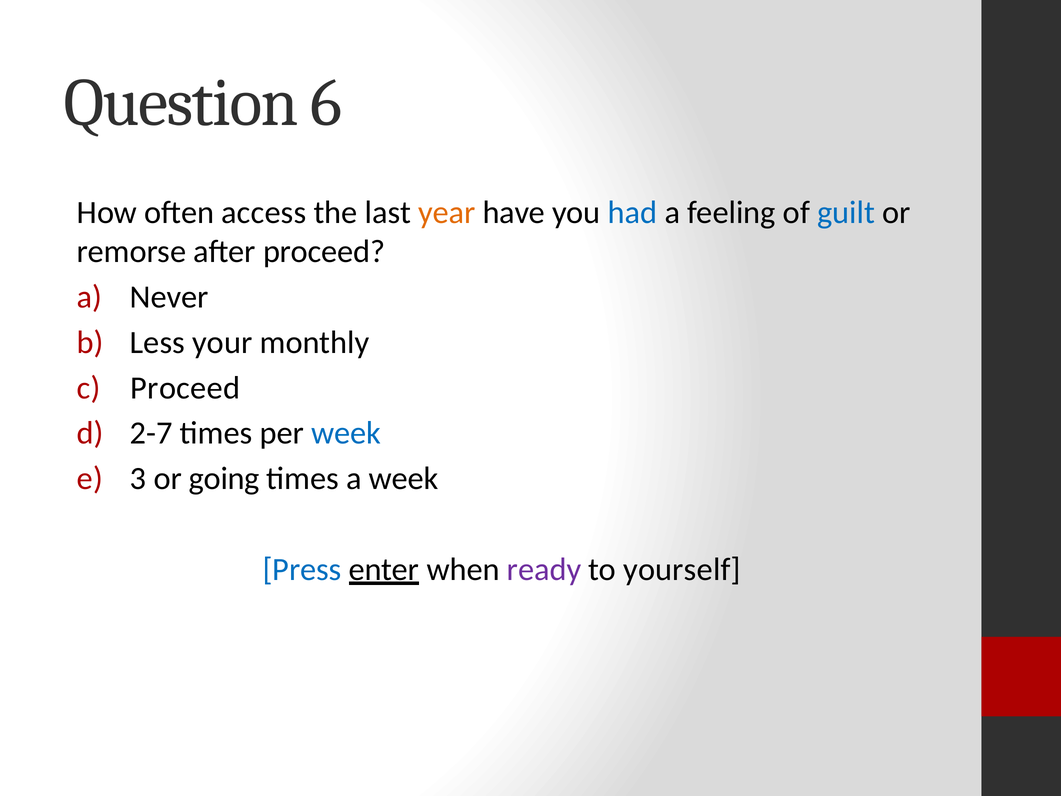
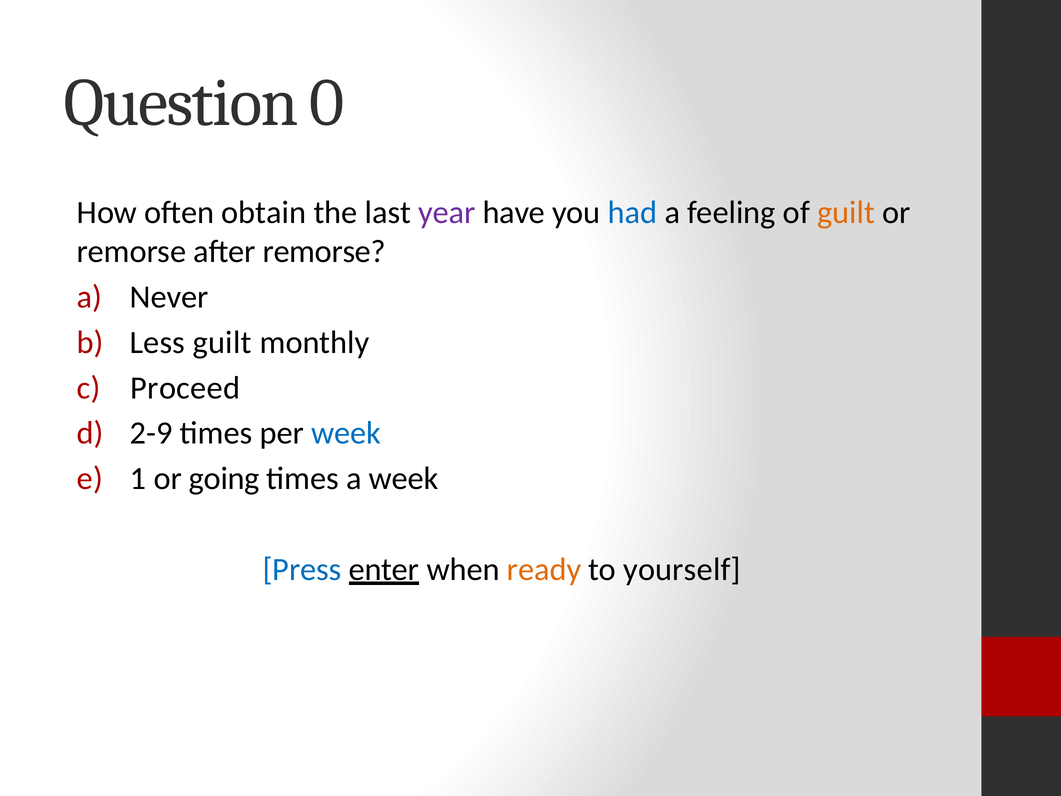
6: 6 -> 0
access: access -> obtain
year colour: orange -> purple
guilt at (846, 213) colour: blue -> orange
after proceed: proceed -> remorse
Less your: your -> guilt
2-7: 2-7 -> 2-9
3: 3 -> 1
ready colour: purple -> orange
